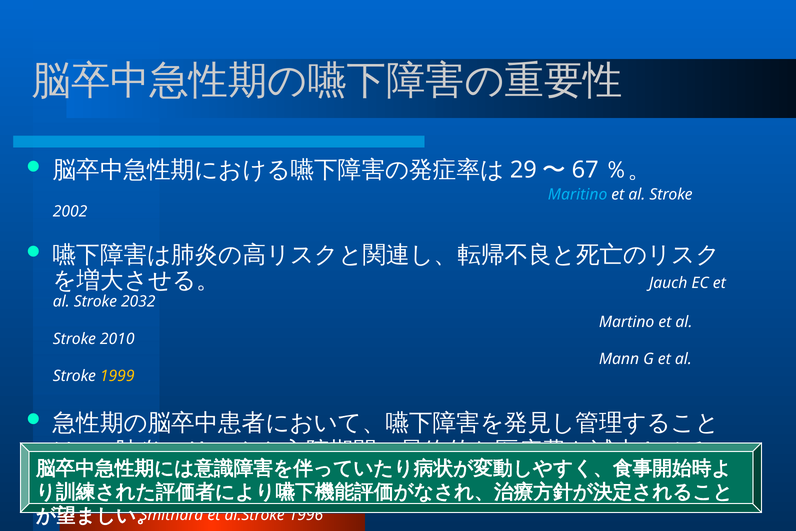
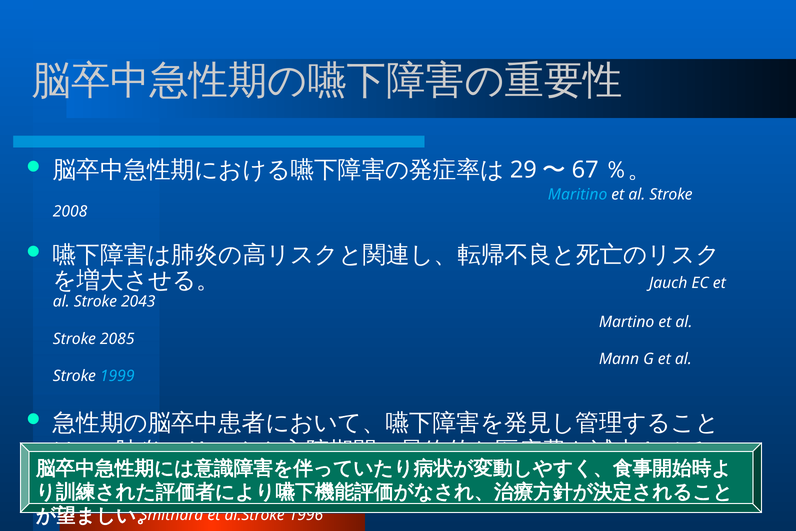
2002: 2002 -> 2008
2032: 2032 -> 2043
2010: 2010 -> 2085
1999 colour: yellow -> light blue
